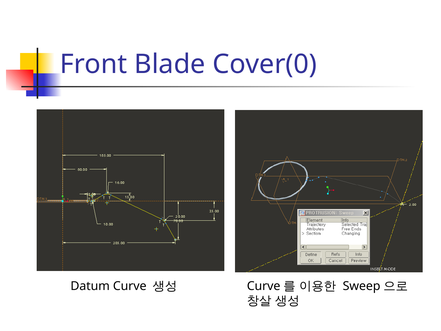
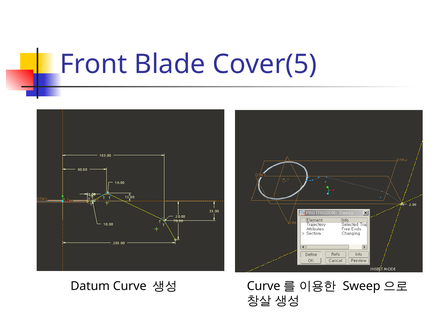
Cover(0: Cover(0 -> Cover(5
